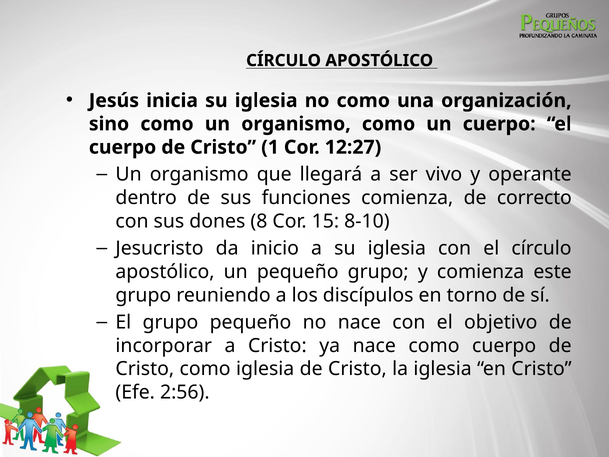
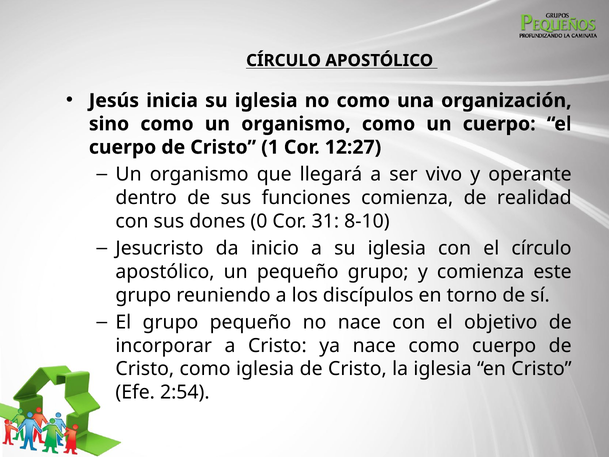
correcto: correcto -> realidad
8: 8 -> 0
15: 15 -> 31
2:56: 2:56 -> 2:54
